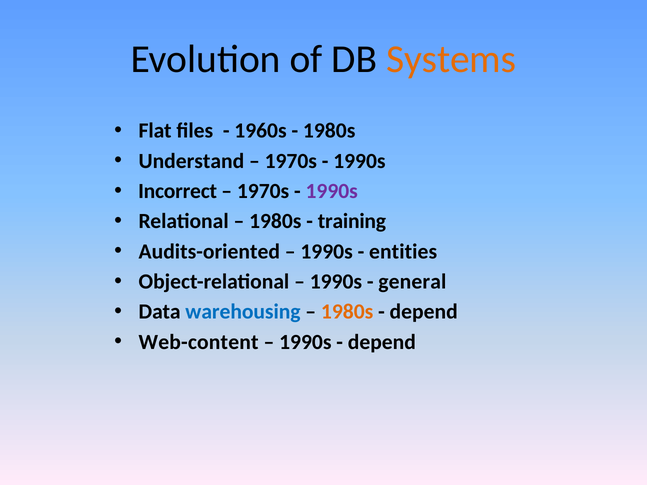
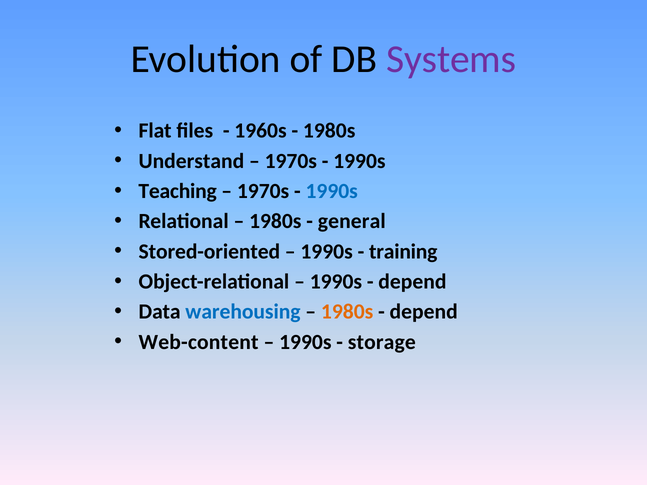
Systems colour: orange -> purple
Incorrect: Incorrect -> Teaching
1990s at (332, 191) colour: purple -> blue
training: training -> general
Audits-oriented: Audits-oriented -> Stored-oriented
entities: entities -> training
general at (412, 282): general -> depend
depend at (382, 342): depend -> storage
